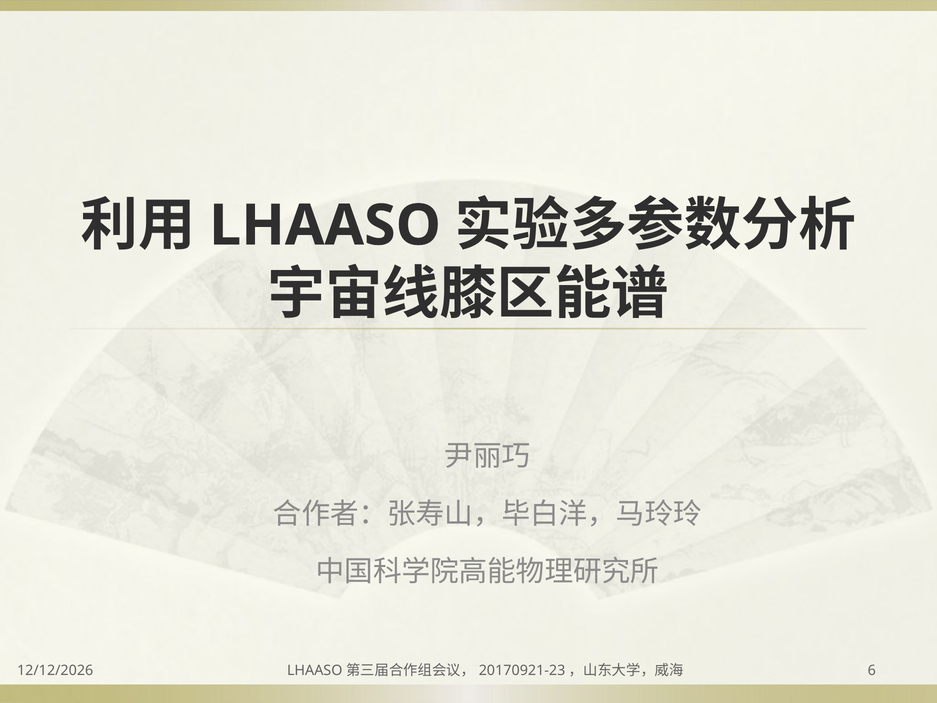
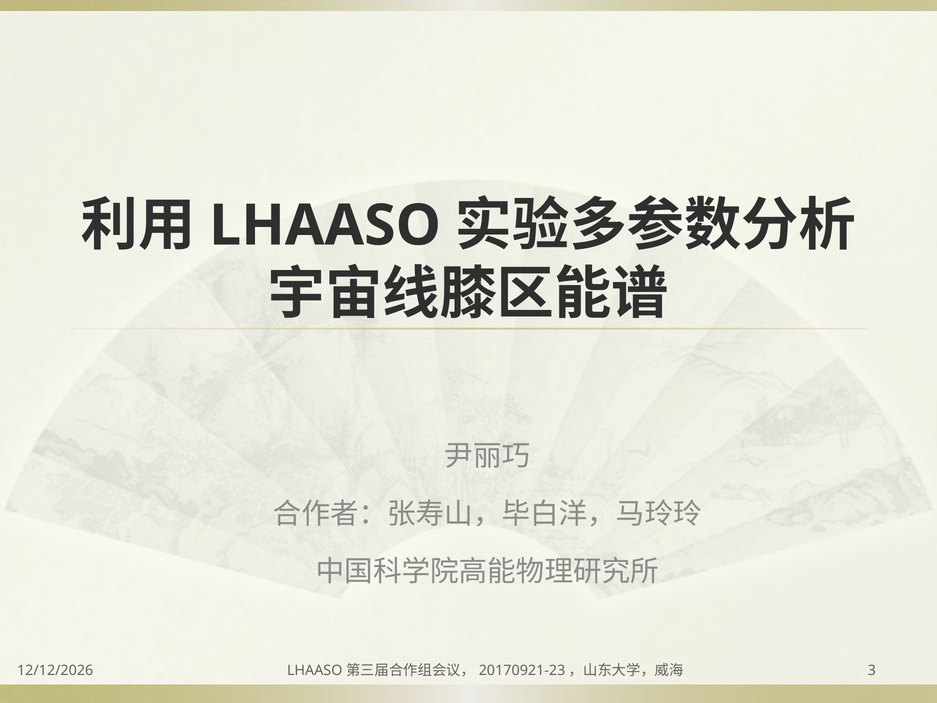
6: 6 -> 3
